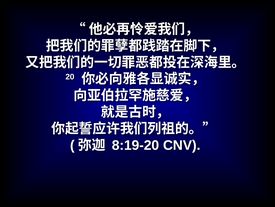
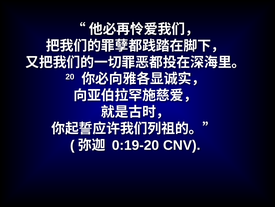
8:19-20: 8:19-20 -> 0:19-20
